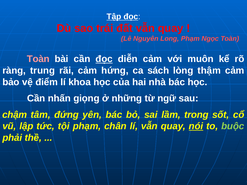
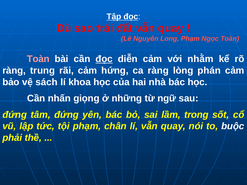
muôn: muôn -> nhằm
ca sách: sách -> ràng
thậm: thậm -> phán
điểm: điểm -> sách
chậm at (15, 115): chậm -> đứng
nói underline: present -> none
buộc colour: light green -> white
